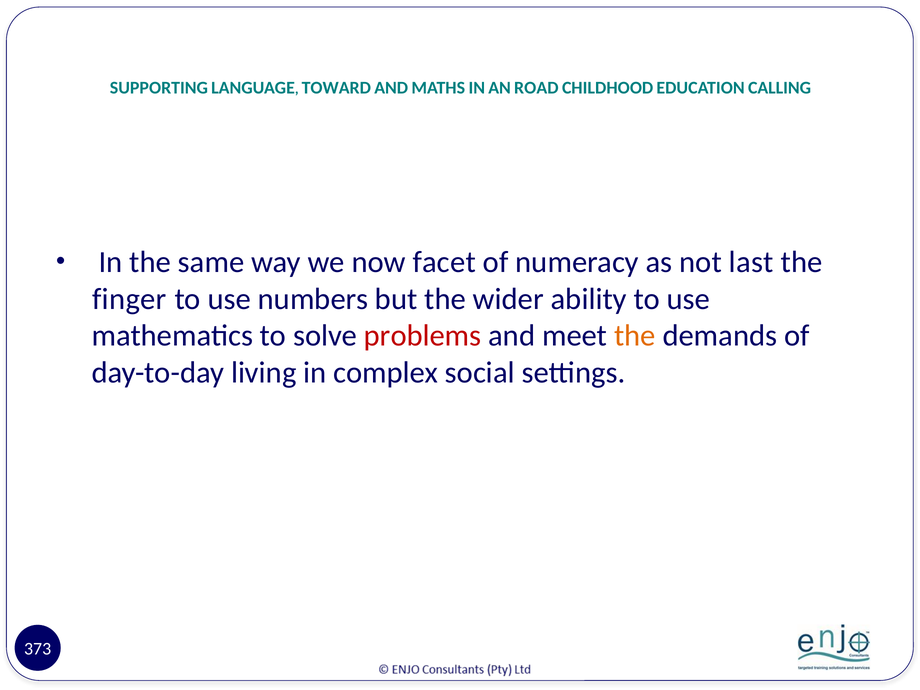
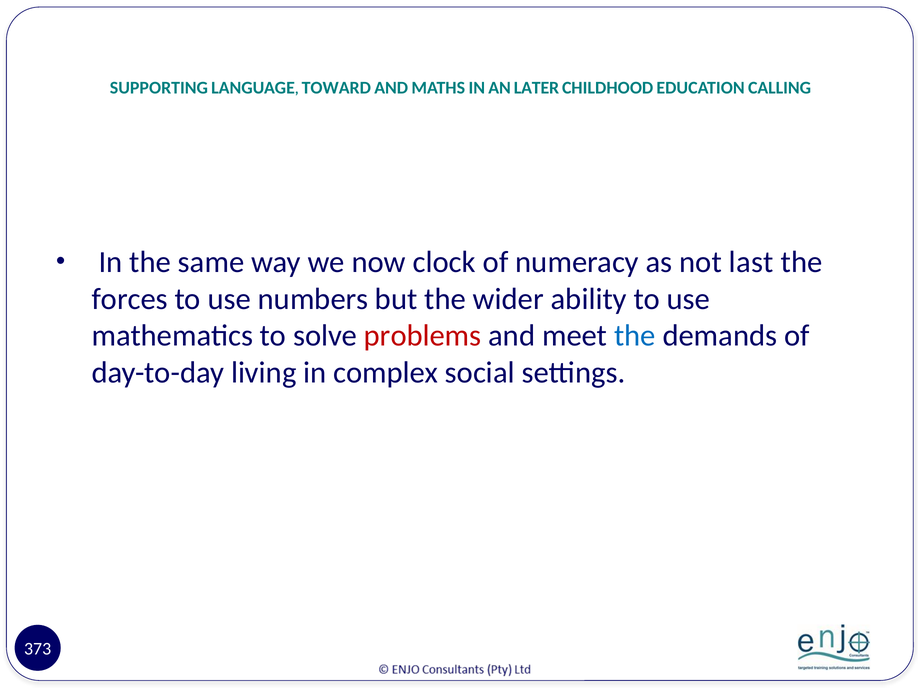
ROAD: ROAD -> LATER
facet: facet -> clock
finger: finger -> forces
the at (635, 336) colour: orange -> blue
